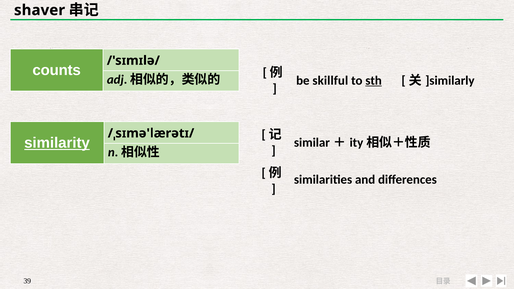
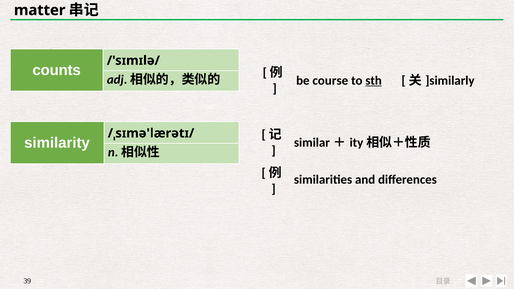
shaver: shaver -> matter
skillful: skillful -> course
similarity underline: present -> none
